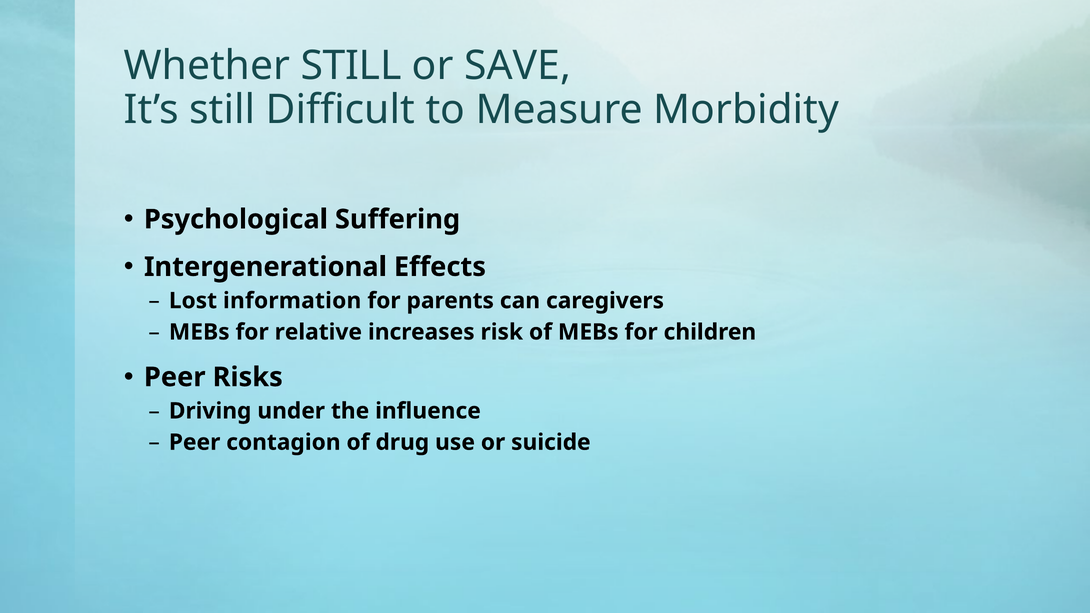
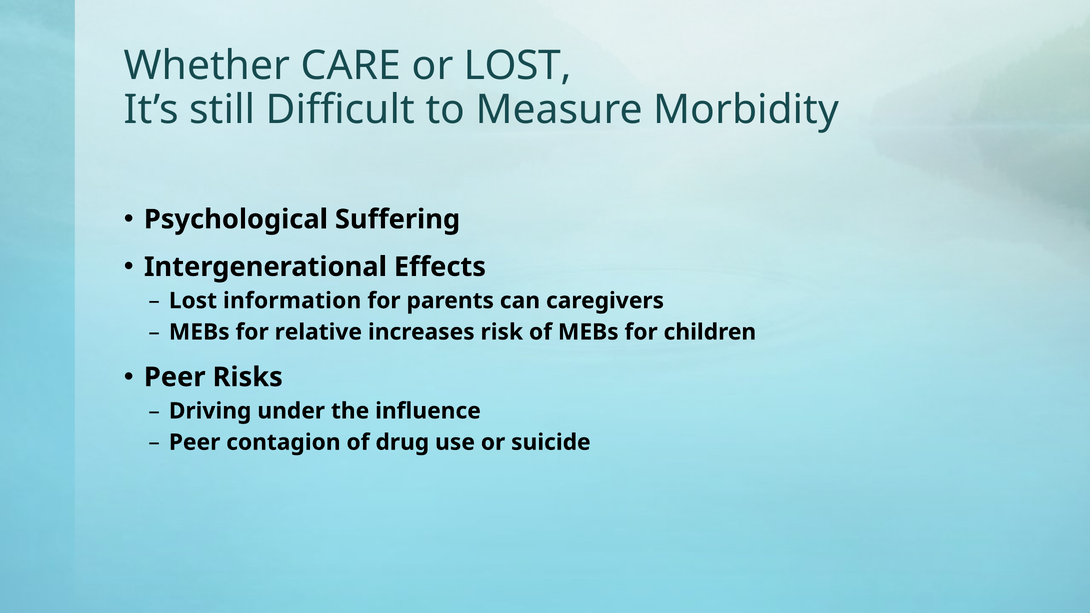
Whether STILL: STILL -> CARE
or SAVE: SAVE -> LOST
